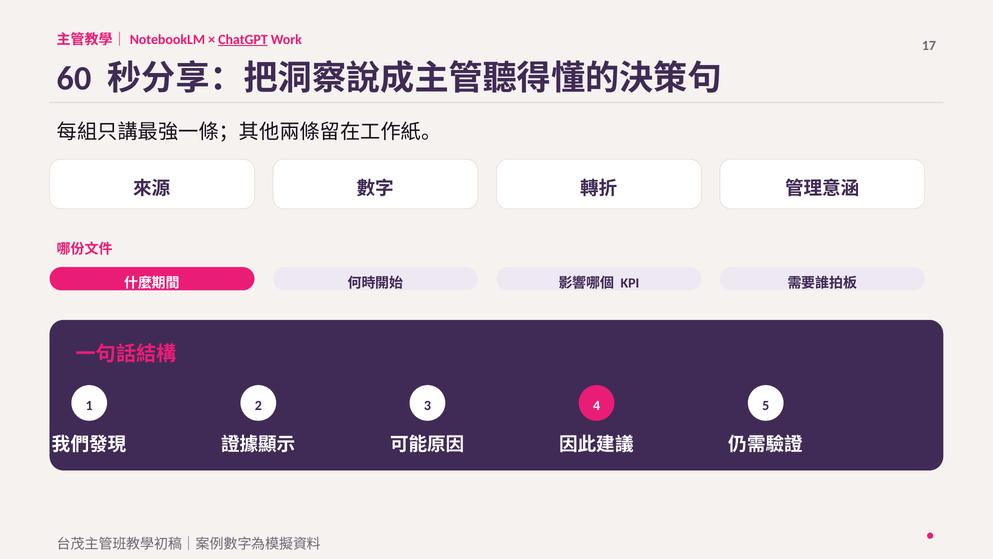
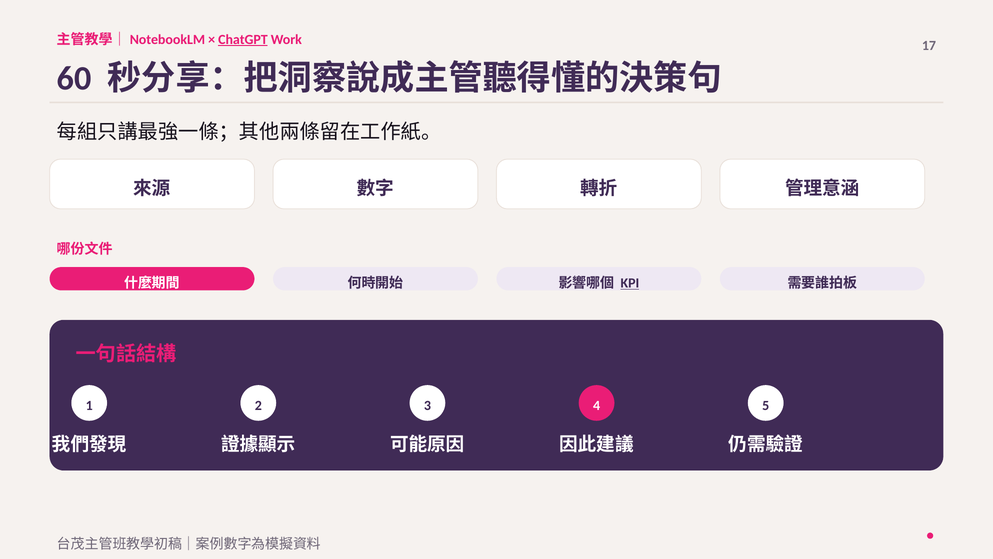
KPI underline: none -> present
